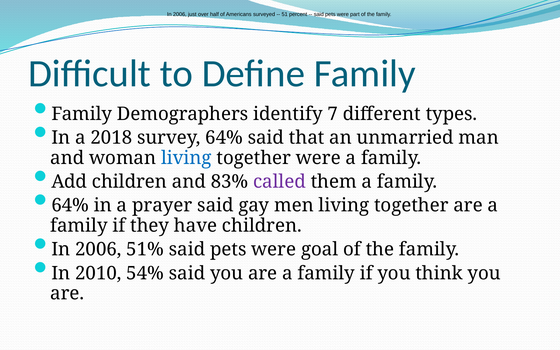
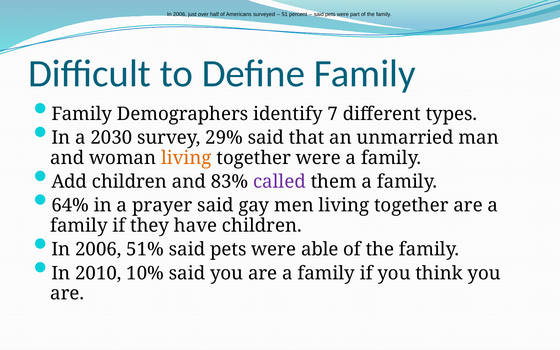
2018: 2018 -> 2030
survey 64%: 64% -> 29%
living at (186, 158) colour: blue -> orange
goal: goal -> able
54%: 54% -> 10%
